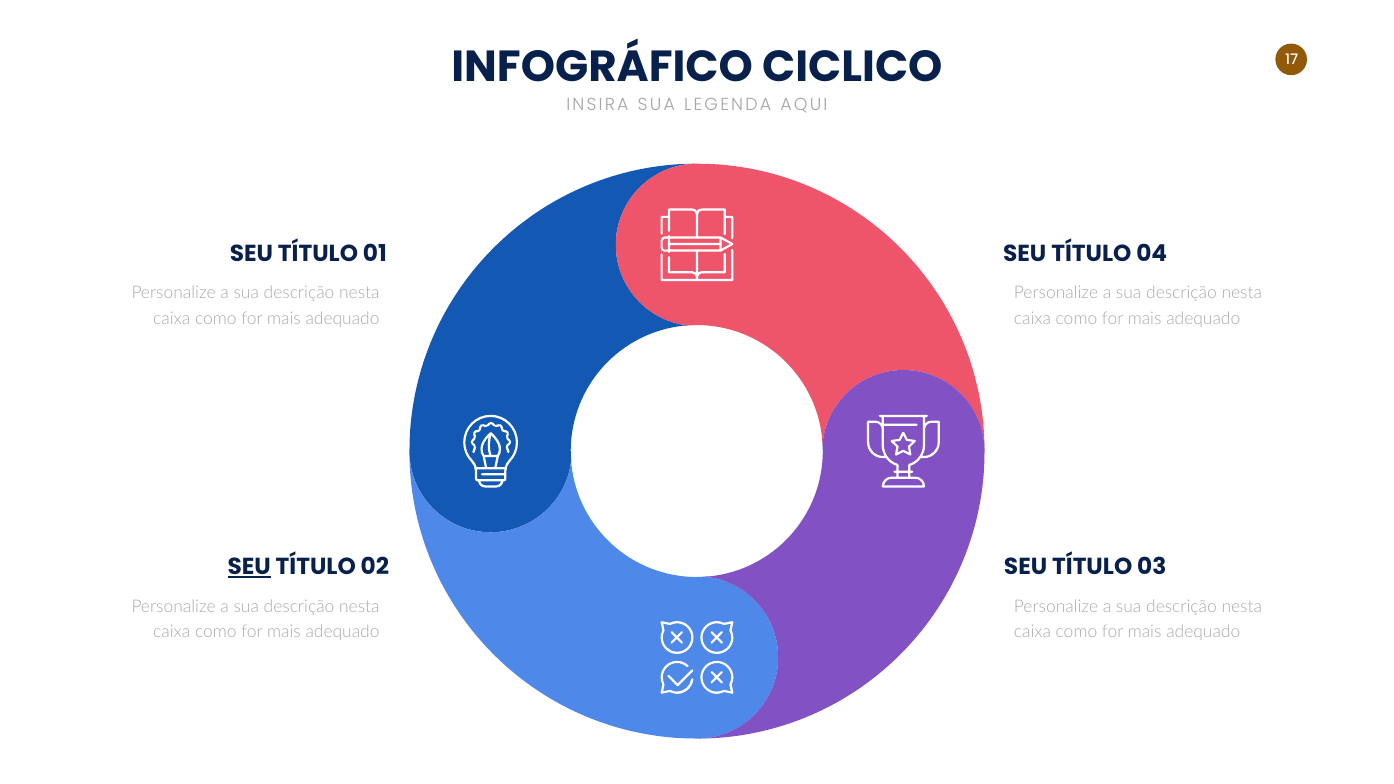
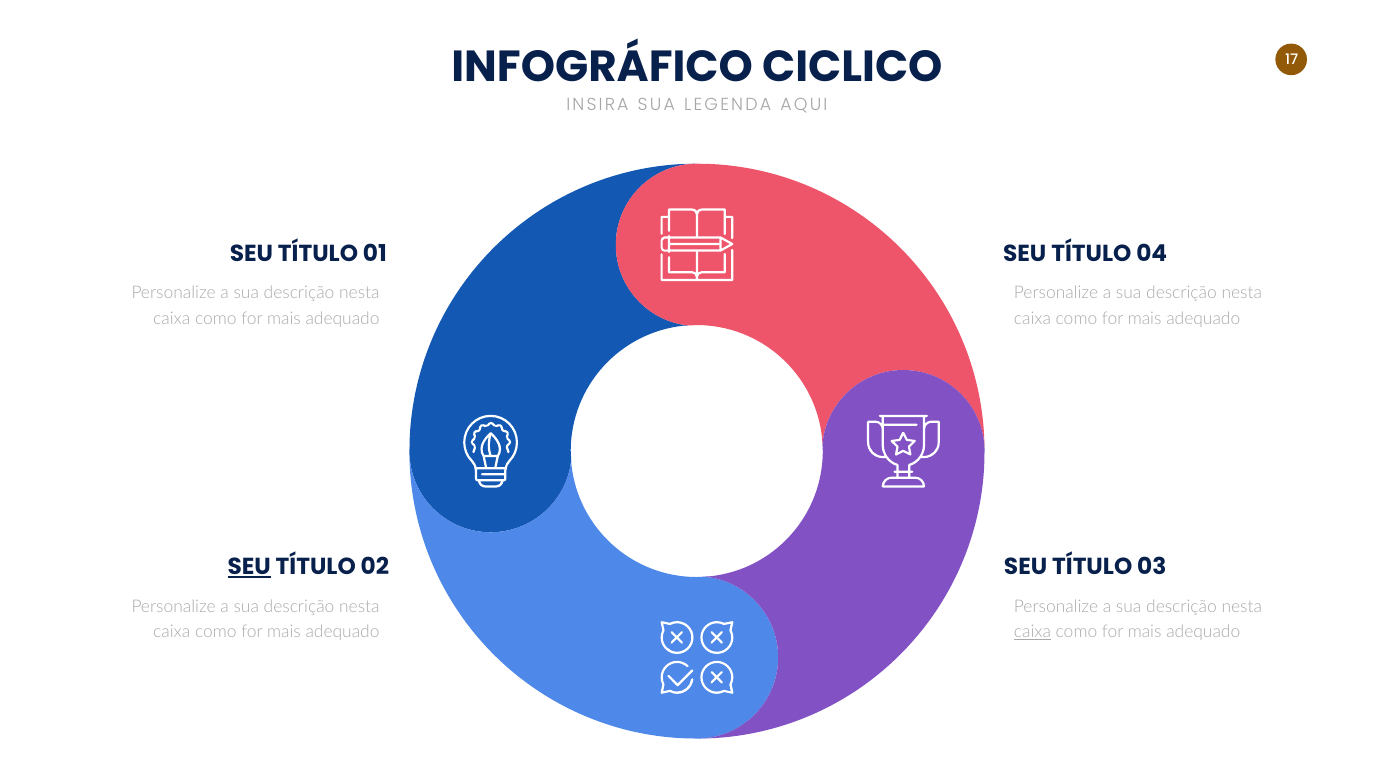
caixa at (1032, 632) underline: none -> present
